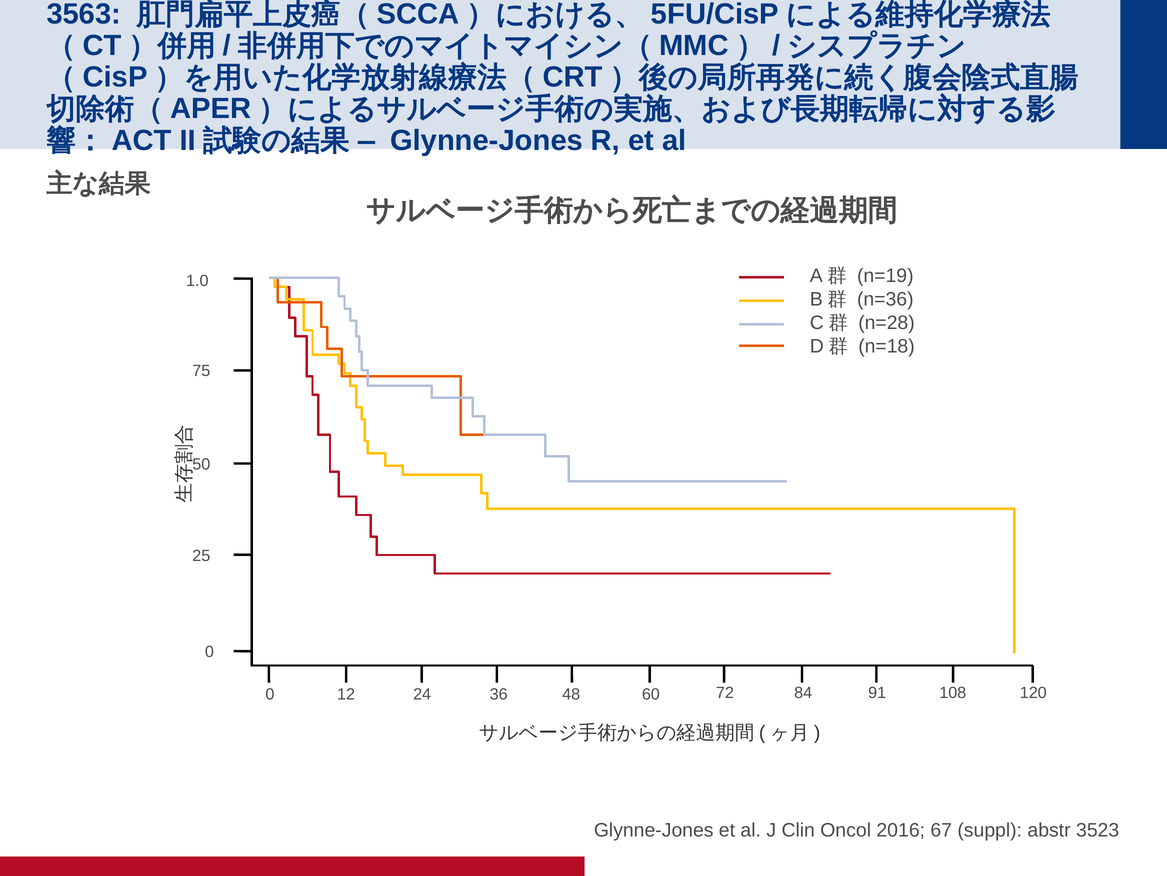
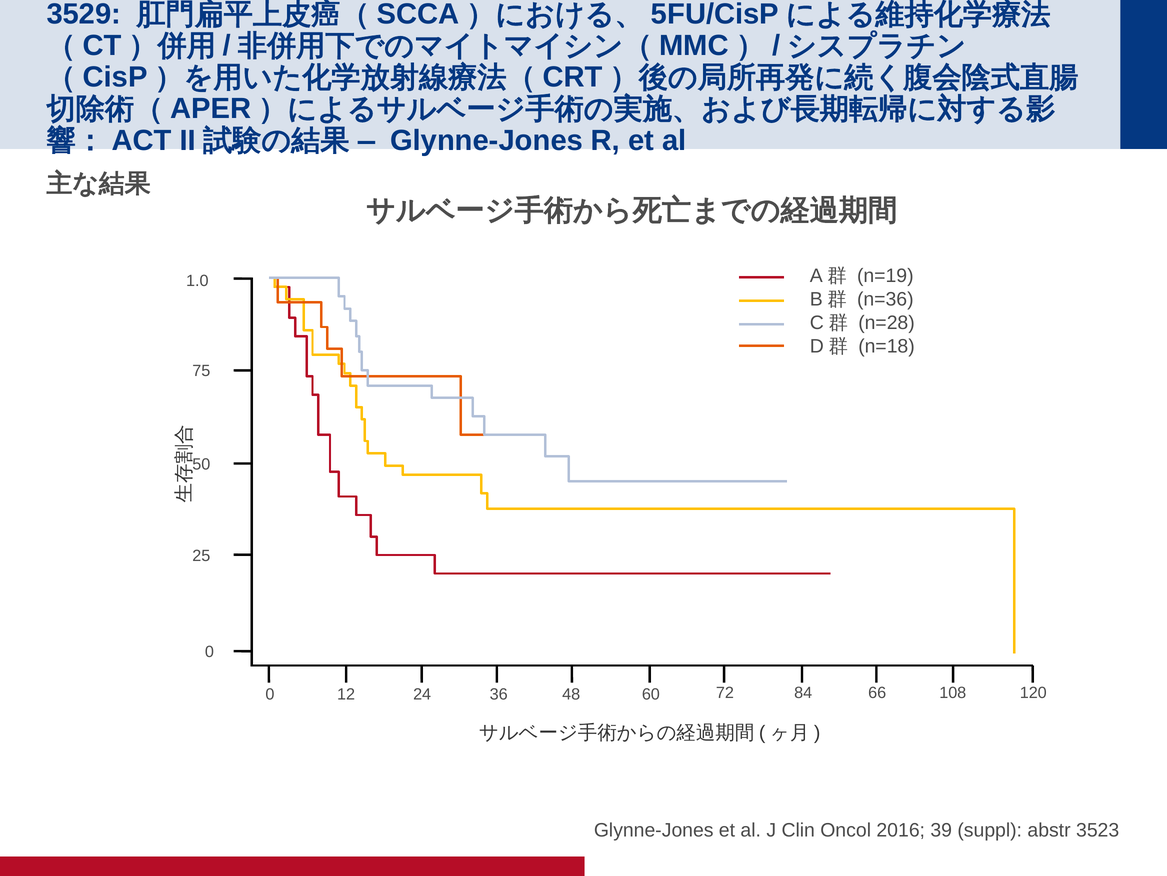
3563: 3563 -> 3529
91: 91 -> 66
67: 67 -> 39
